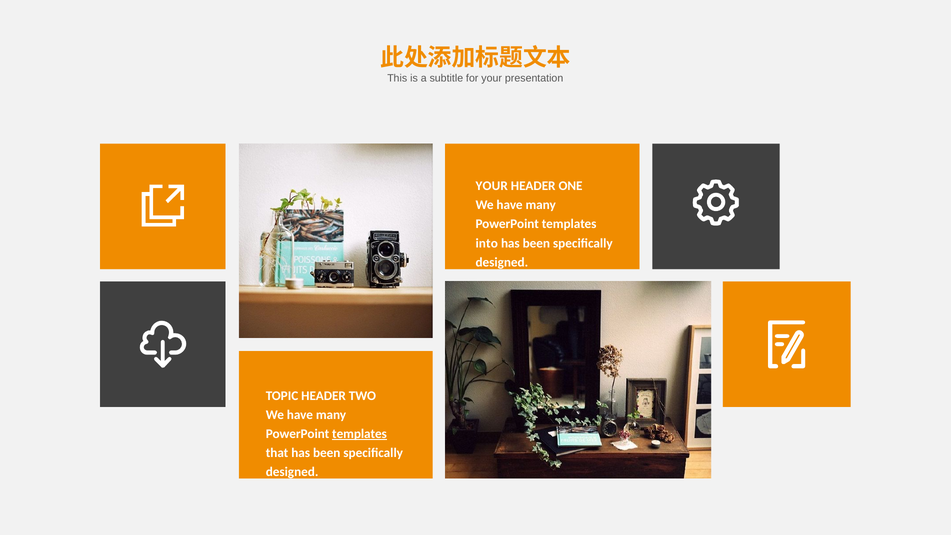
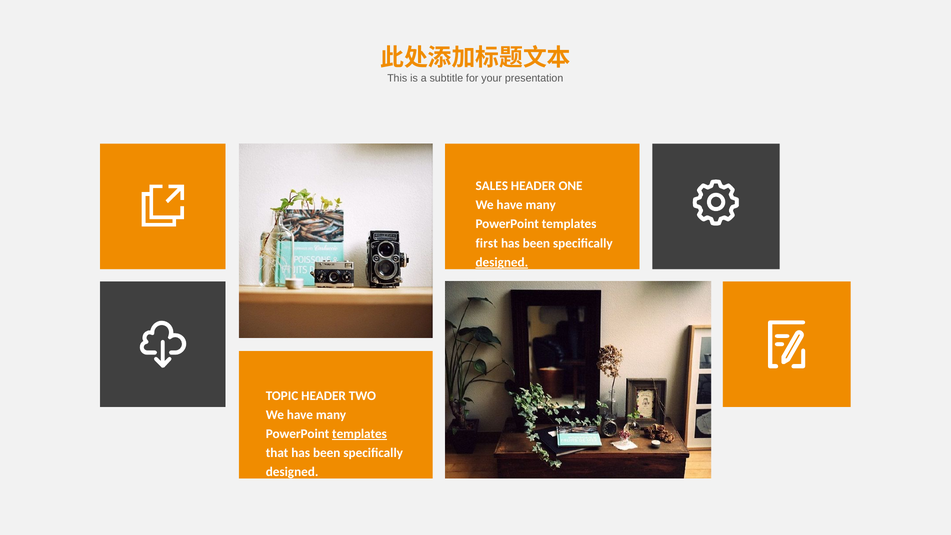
YOUR at (492, 186): YOUR -> SALES
into: into -> first
designed at (502, 262) underline: none -> present
